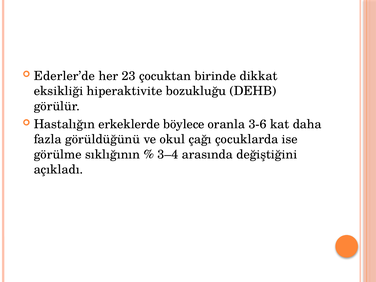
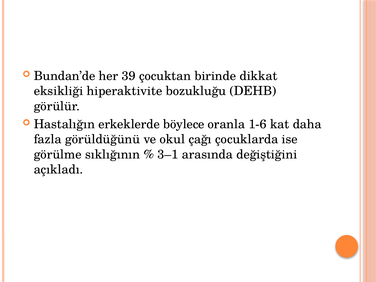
Ederler’de: Ederler’de -> Bundan’de
23: 23 -> 39
3-6: 3-6 -> 1-6
3–4: 3–4 -> 3–1
